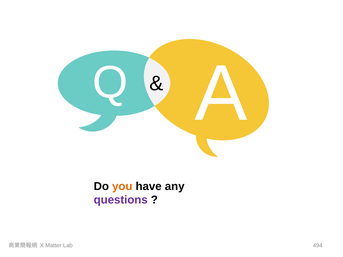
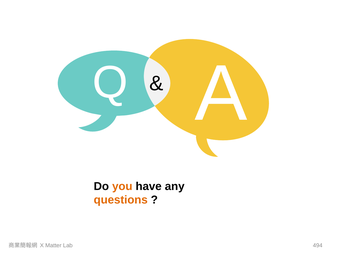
questions colour: purple -> orange
